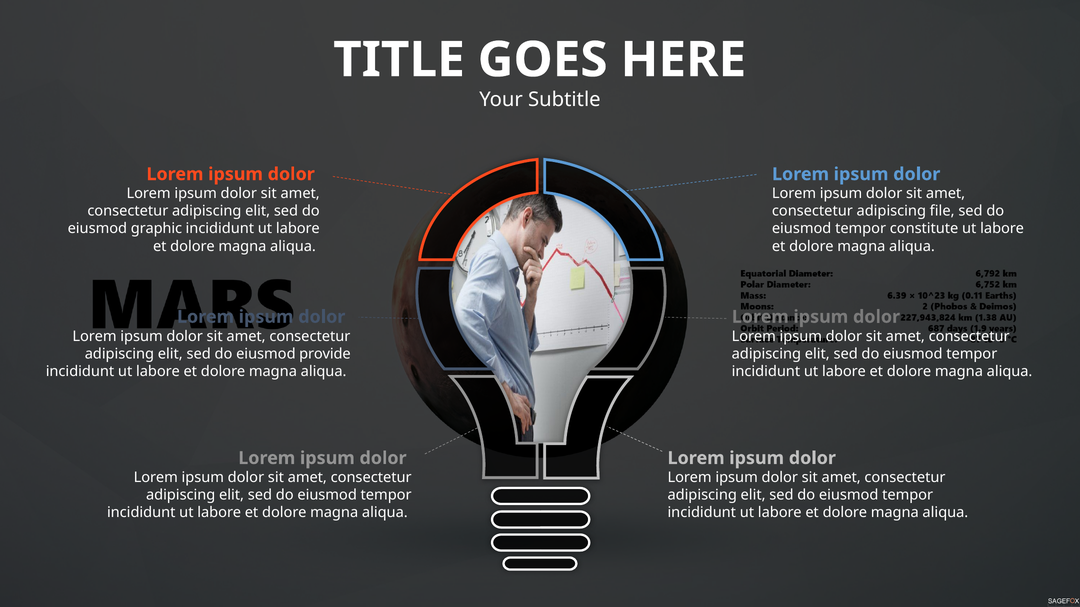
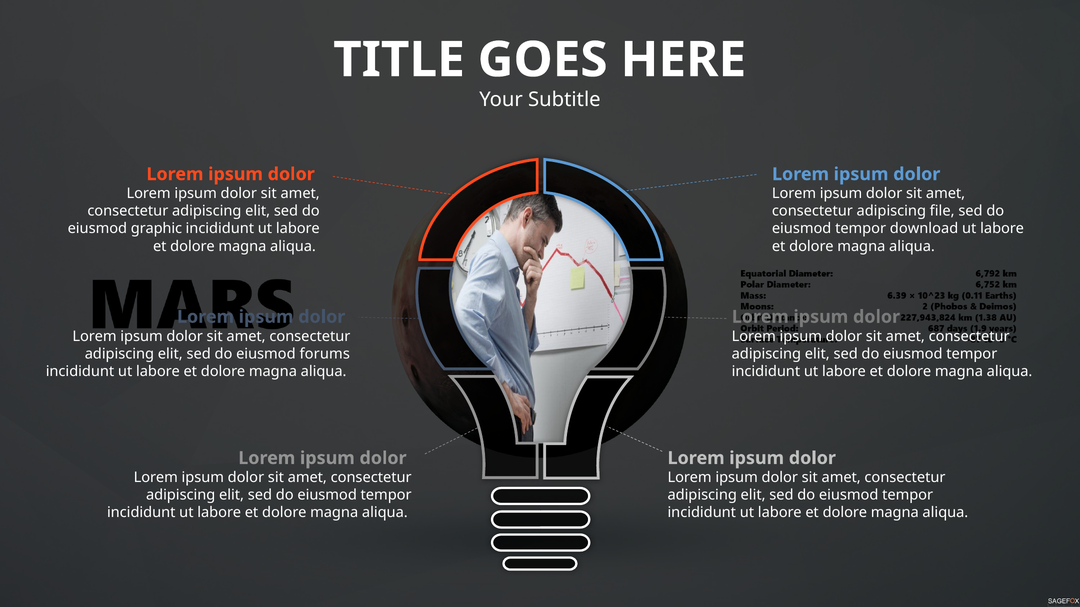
constitute: constitute -> download
provide: provide -> forums
